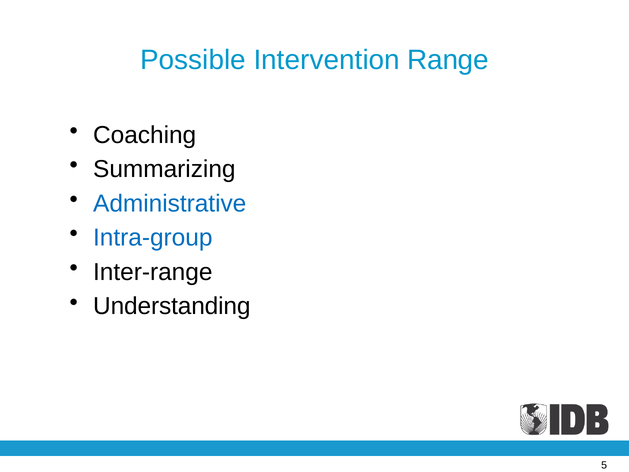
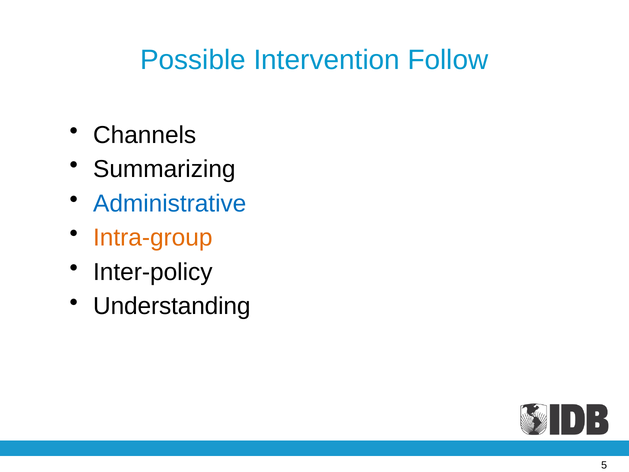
Range: Range -> Follow
Coaching: Coaching -> Channels
Intra-group colour: blue -> orange
Inter-range: Inter-range -> Inter-policy
